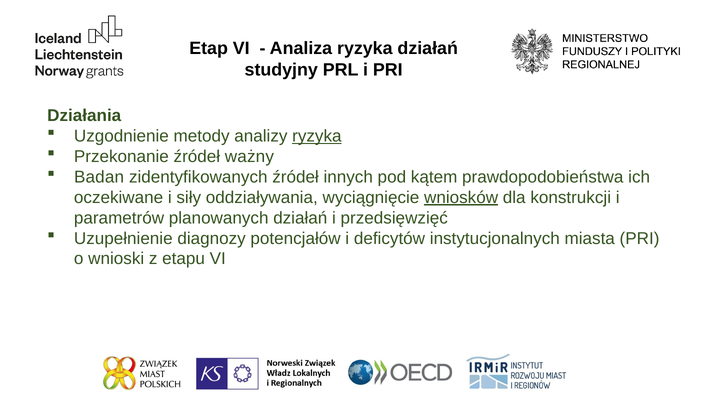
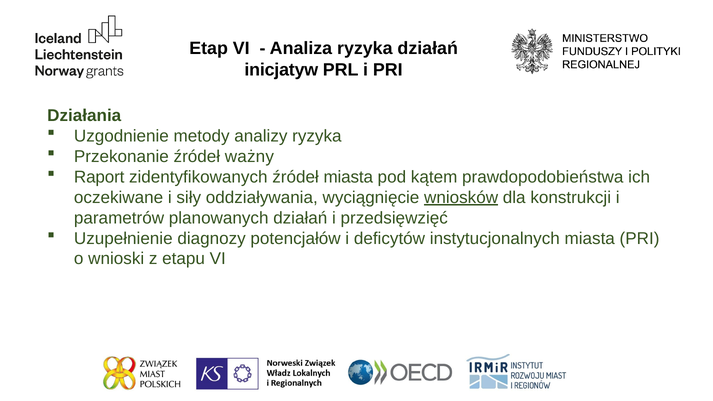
studyjny: studyjny -> inicjatyw
ryzyka at (317, 136) underline: present -> none
Badan: Badan -> Raport
źródeł innych: innych -> miasta
